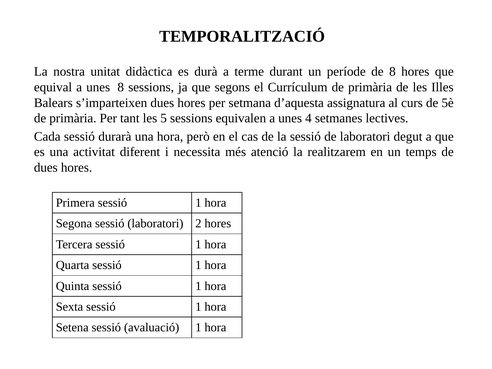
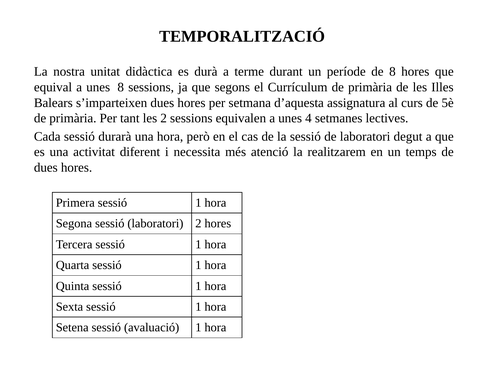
les 5: 5 -> 2
